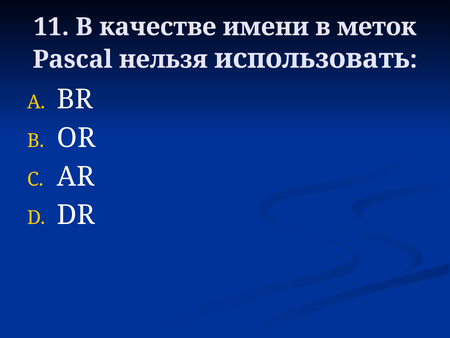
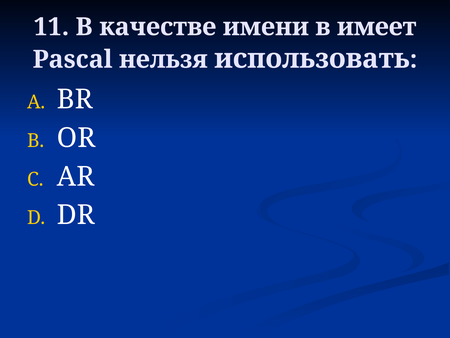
меток: меток -> имеет
